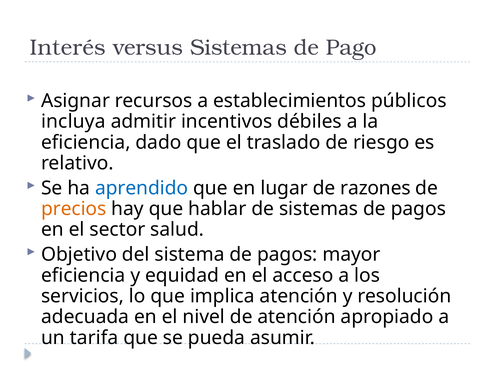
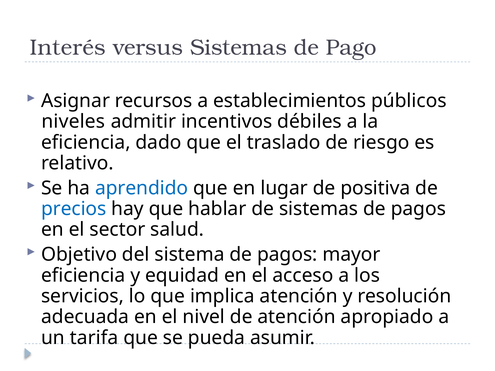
incluya: incluya -> niveles
razones: razones -> positiva
precios colour: orange -> blue
